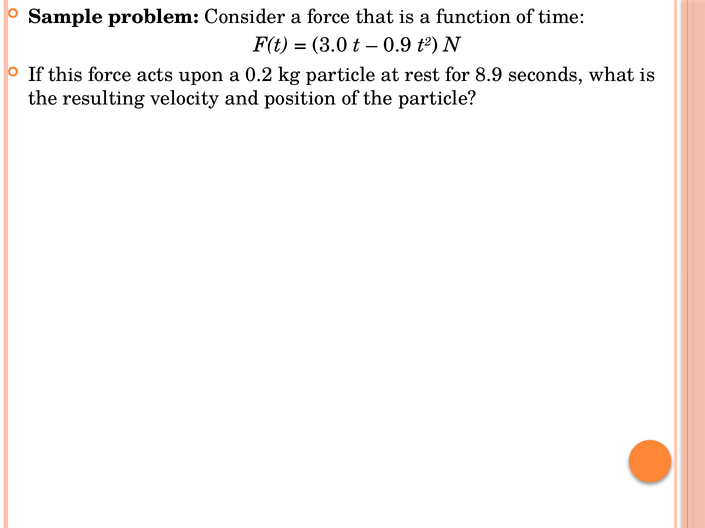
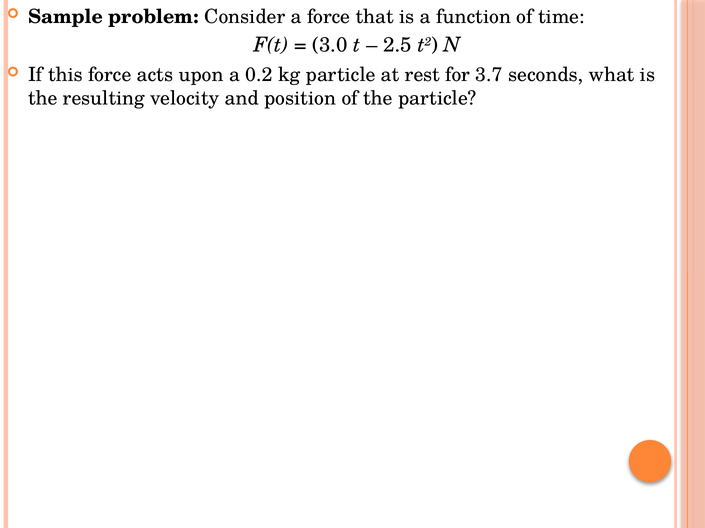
0.9: 0.9 -> 2.5
8.9: 8.9 -> 3.7
